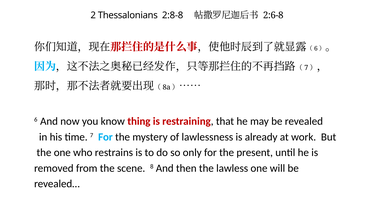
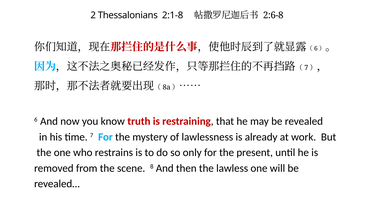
2:8-8: 2:8-8 -> 2:1-8
thing: thing -> truth
